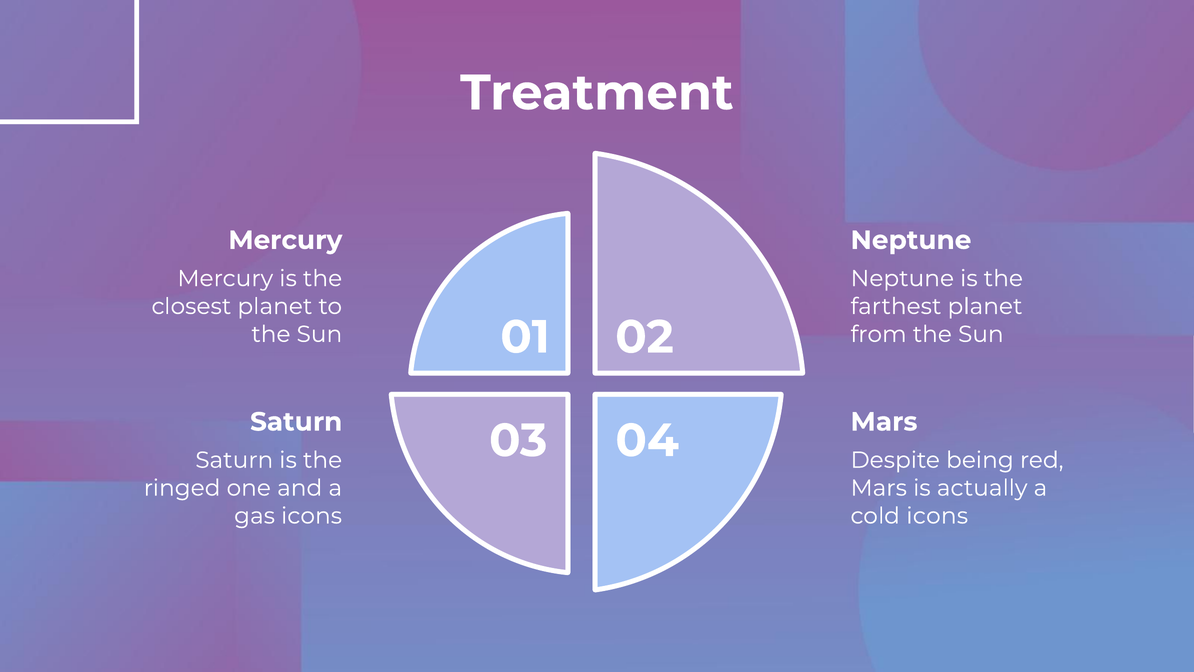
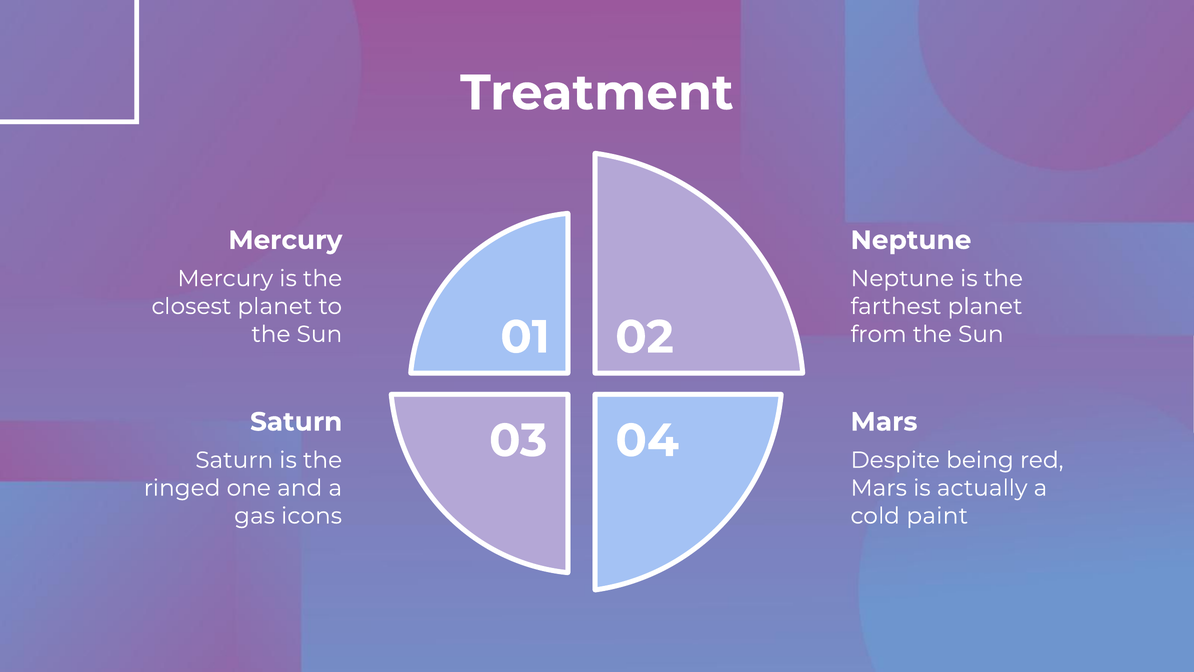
cold icons: icons -> paint
